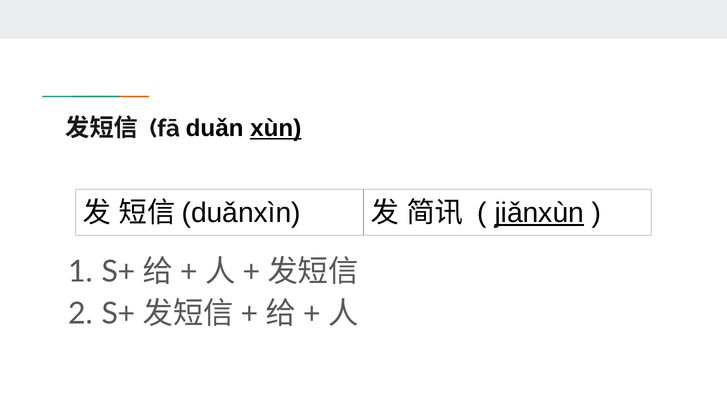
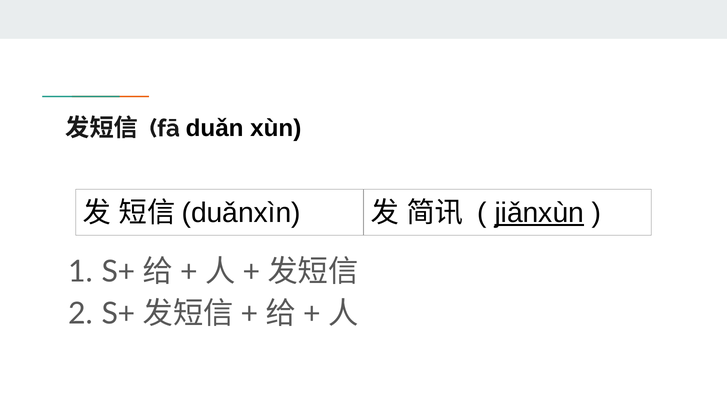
xùn underline: present -> none
